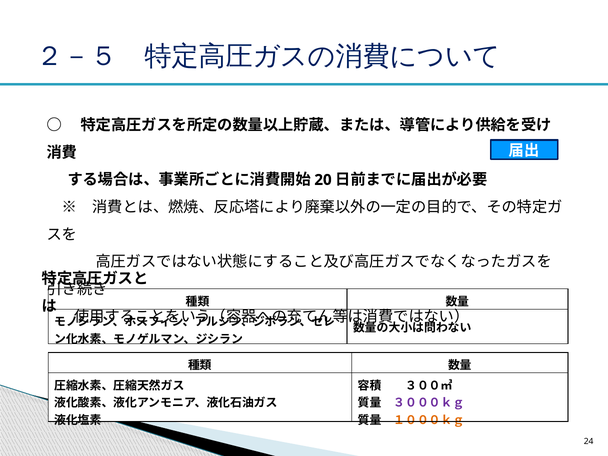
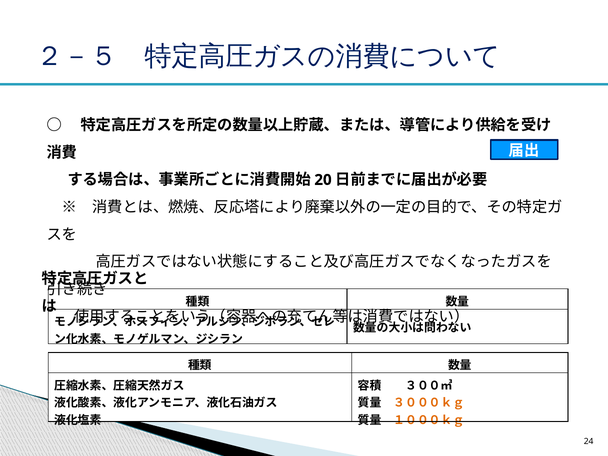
３０００ｋｇ colour: purple -> orange
